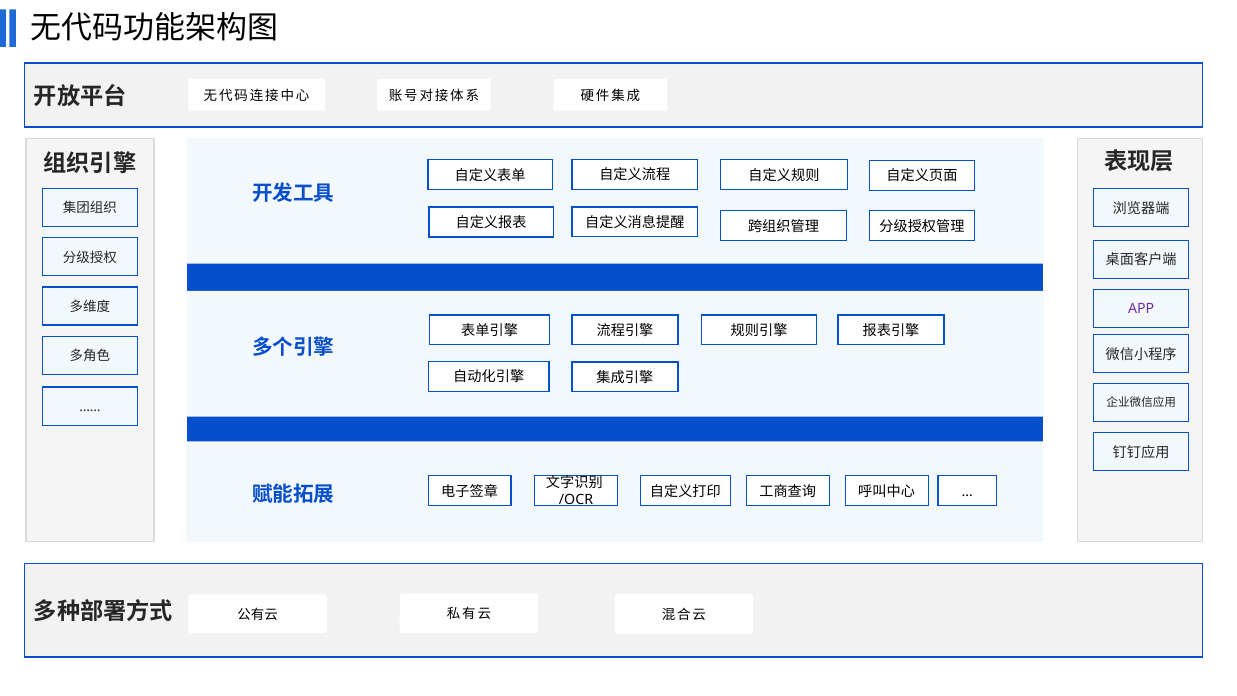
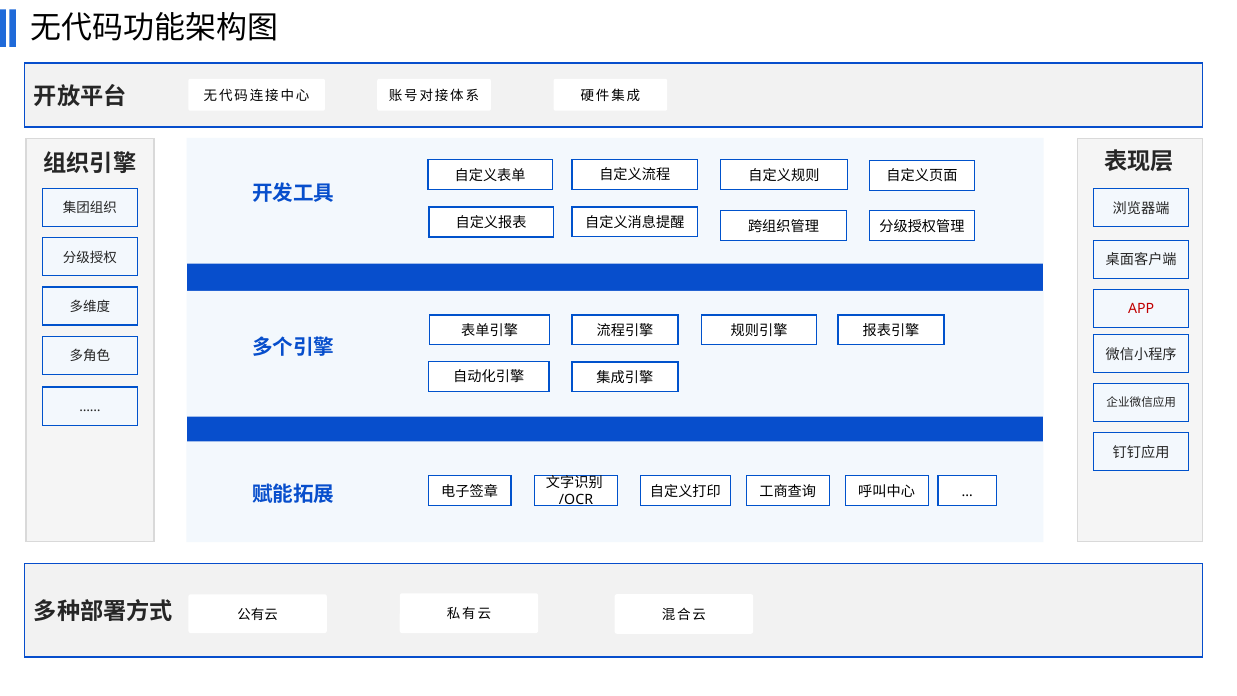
APP colour: purple -> red
